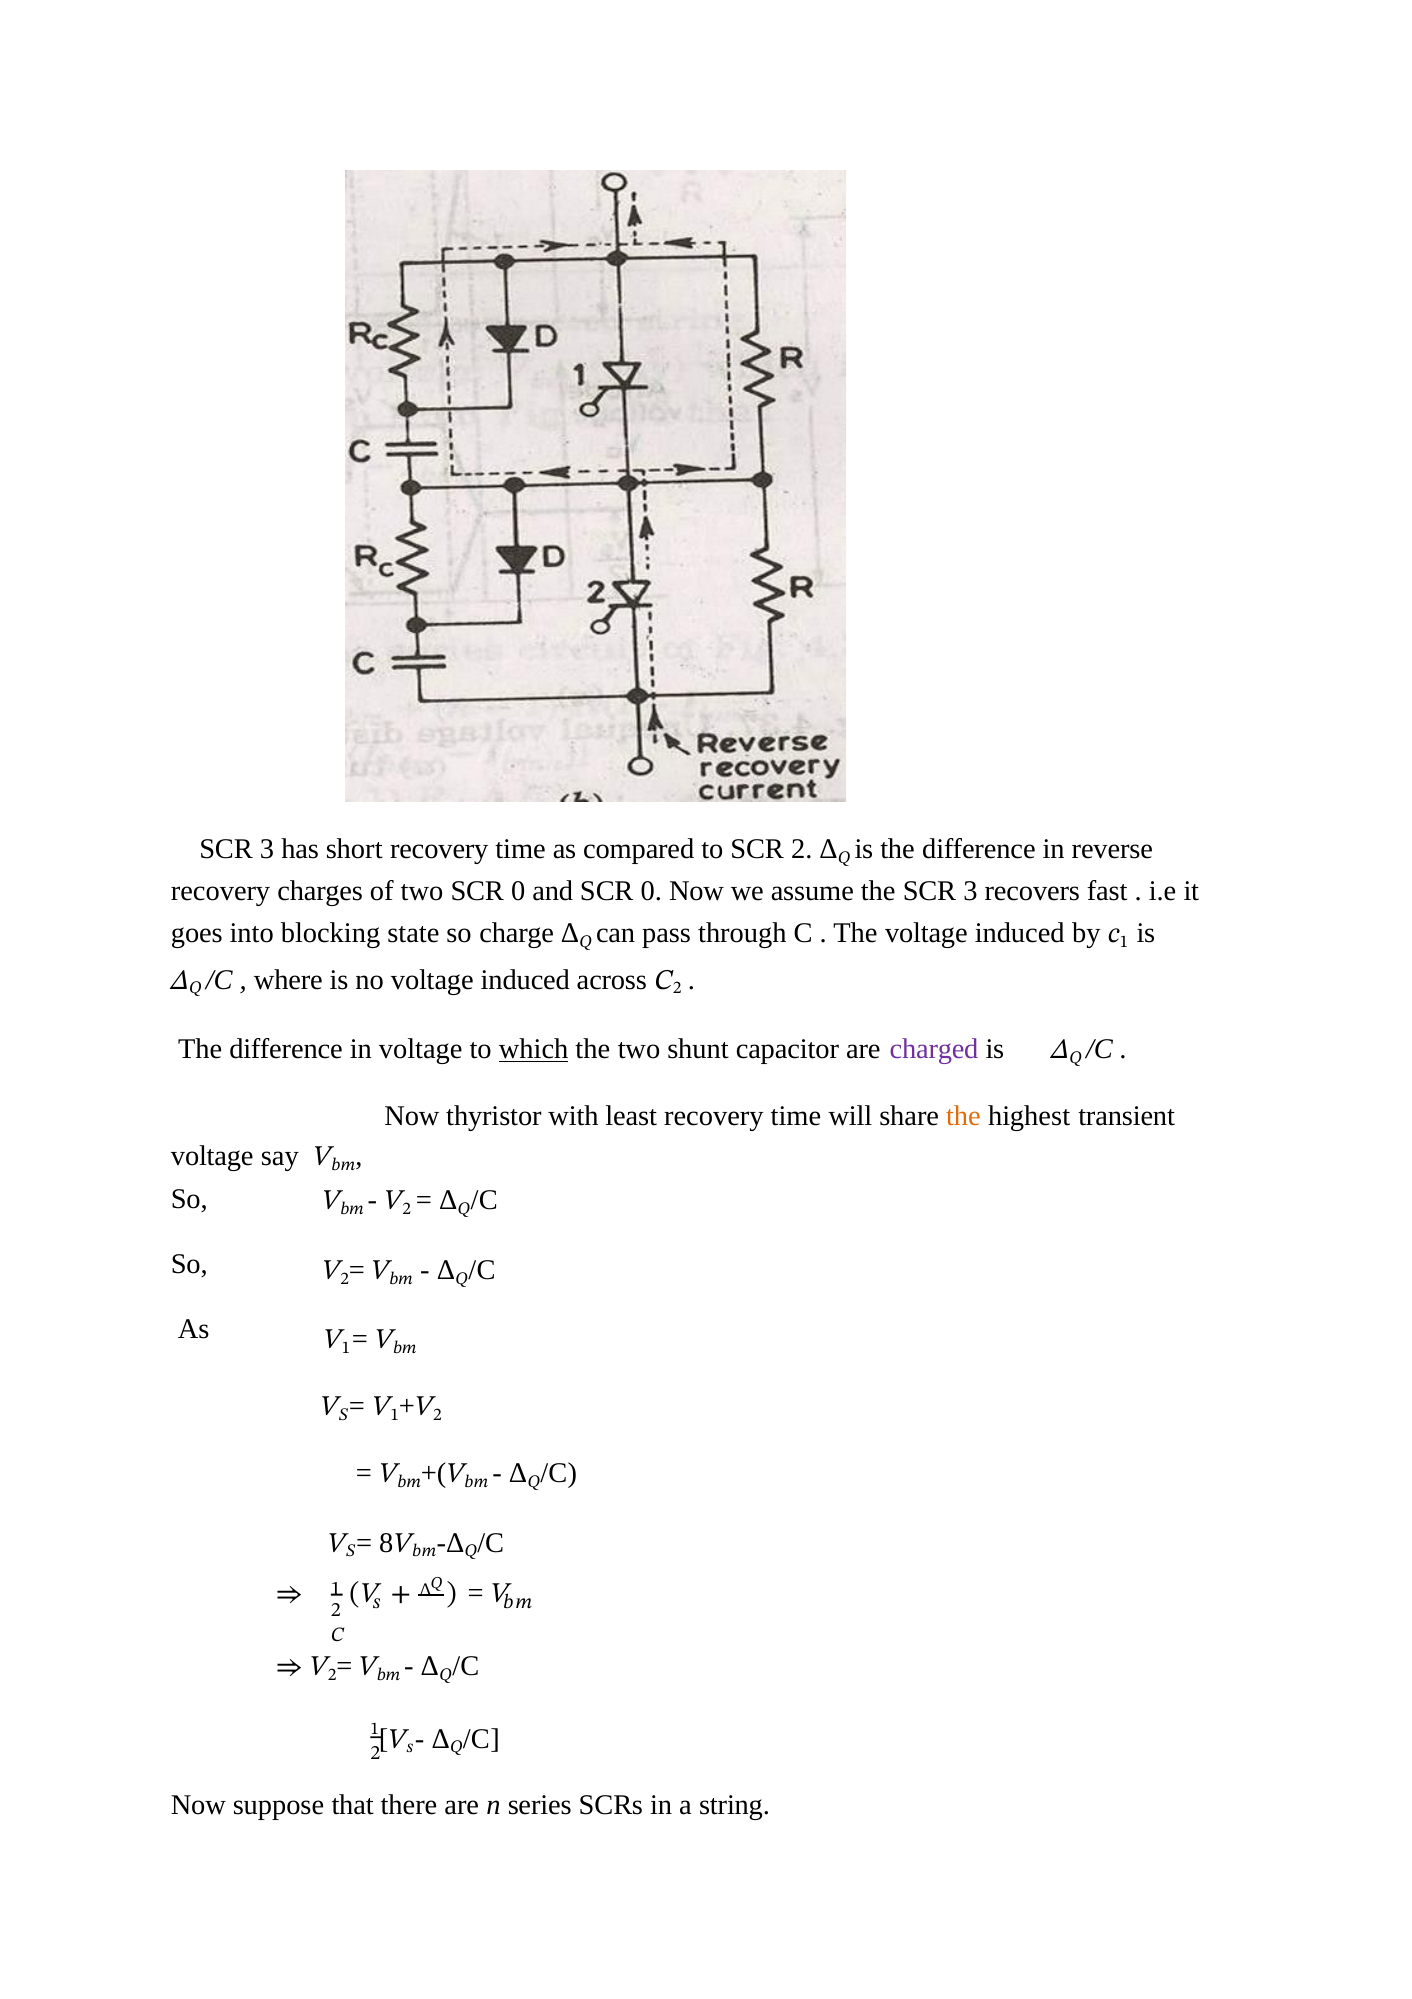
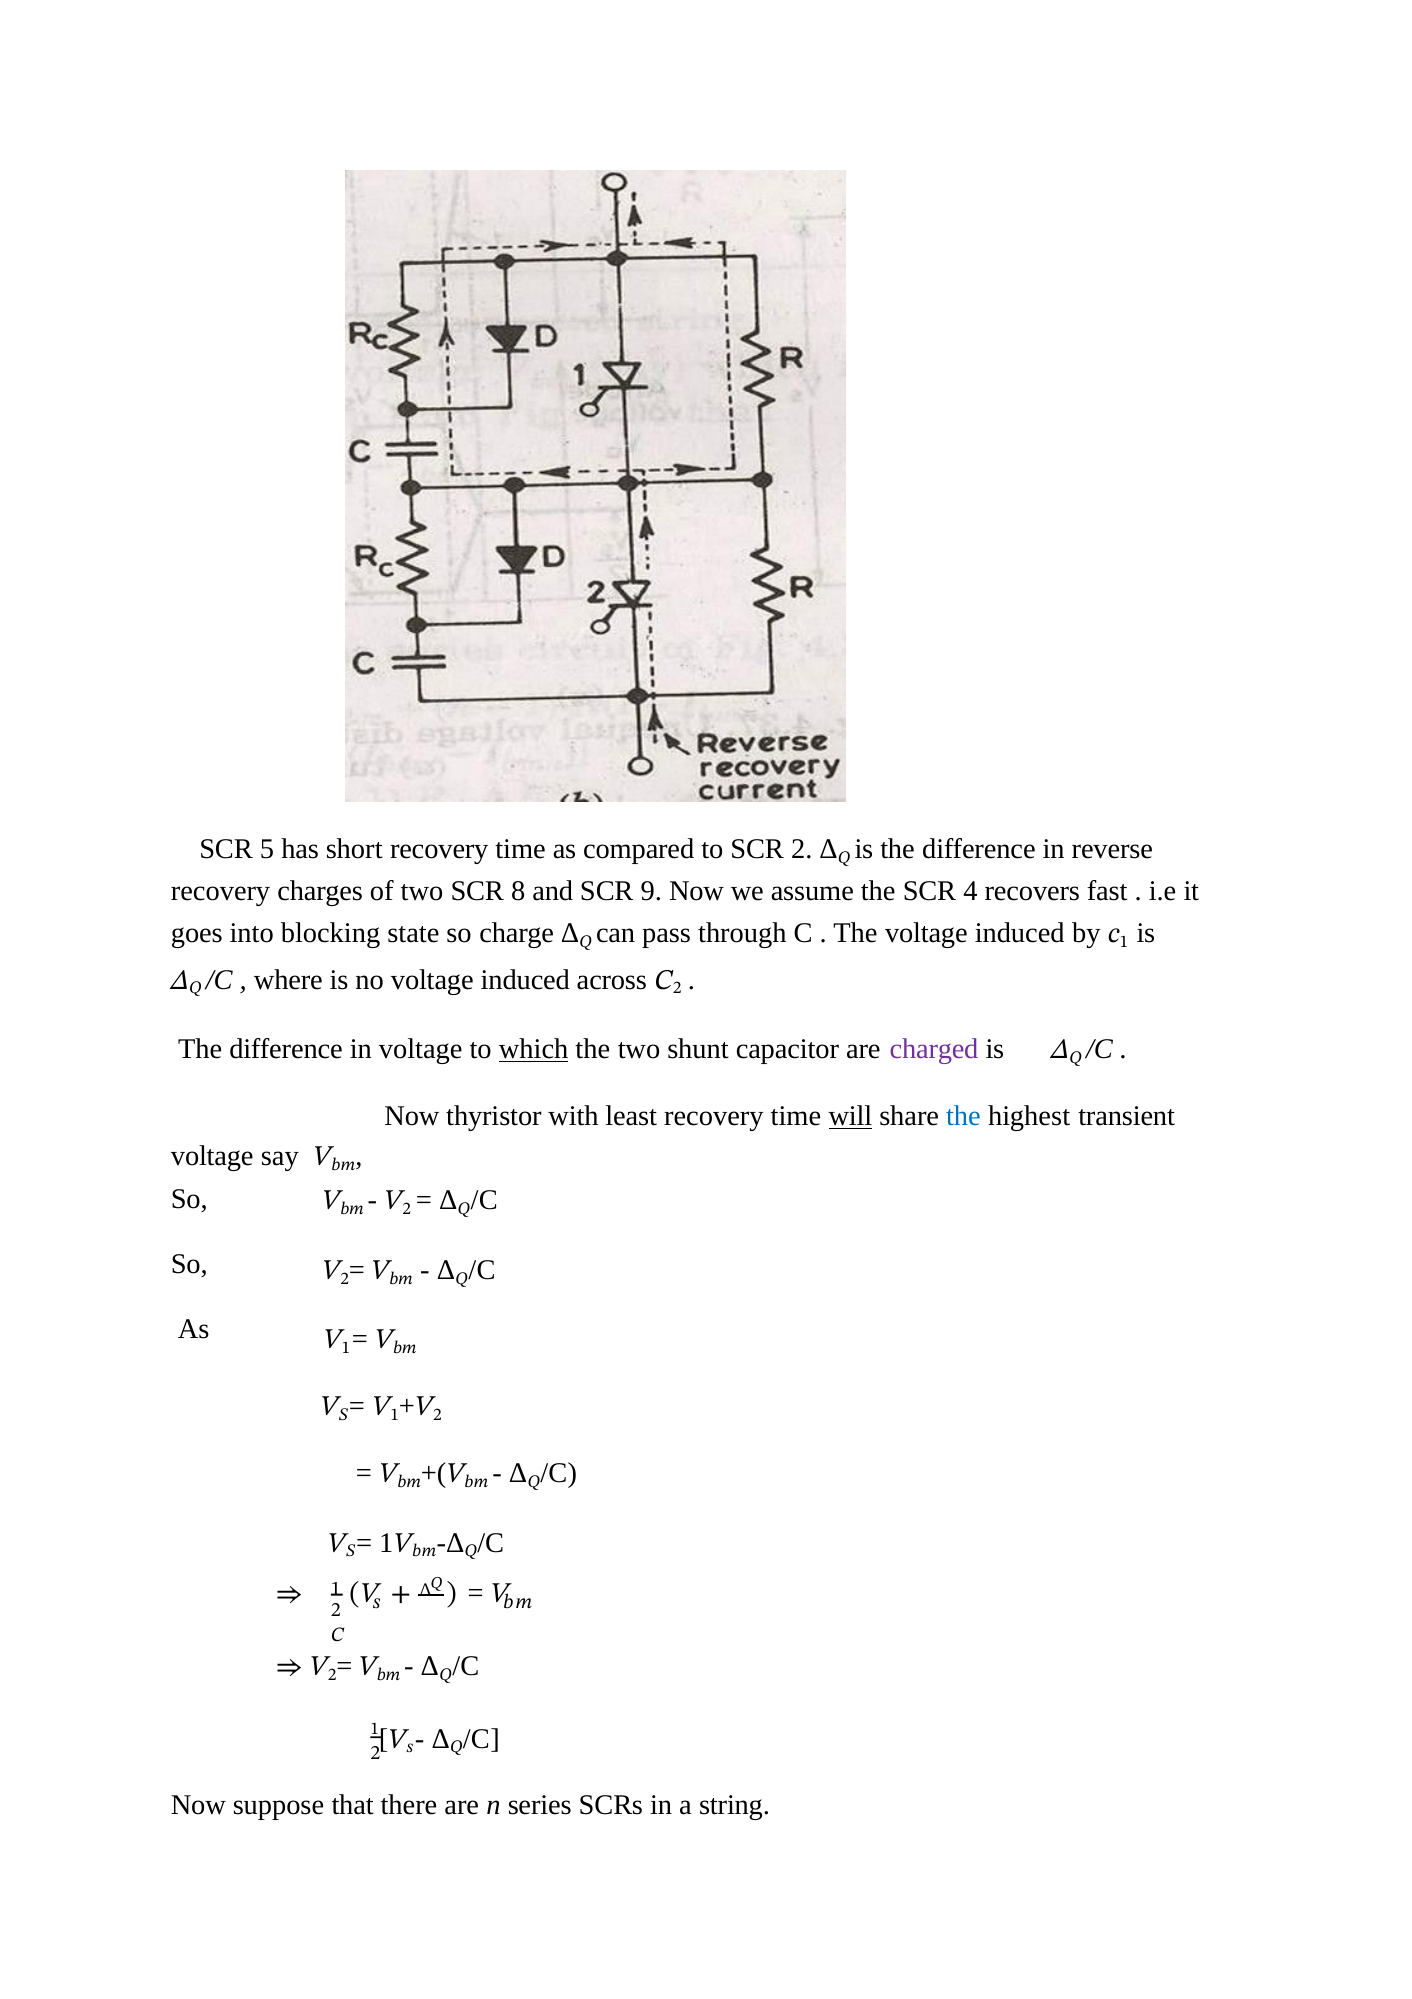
3 at (267, 849): 3 -> 5
two SCR 0: 0 -> 8
and SCR 0: 0 -> 9
the SCR 3: 3 -> 4
will underline: none -> present
the at (963, 1116) colour: orange -> blue
8 at (386, 1542): 8 -> 1
